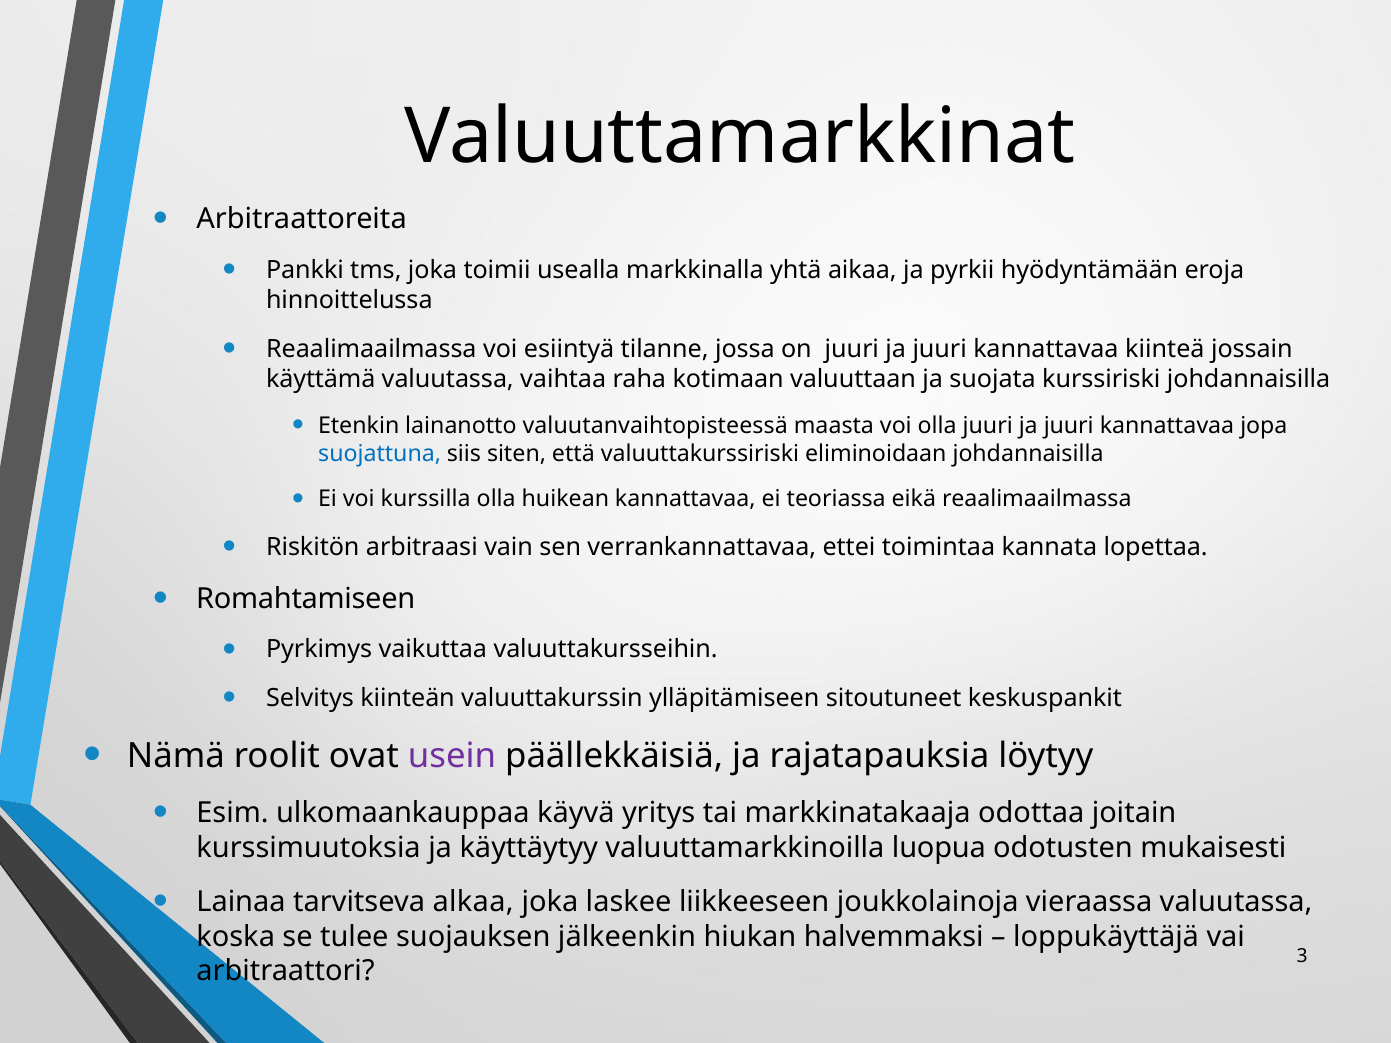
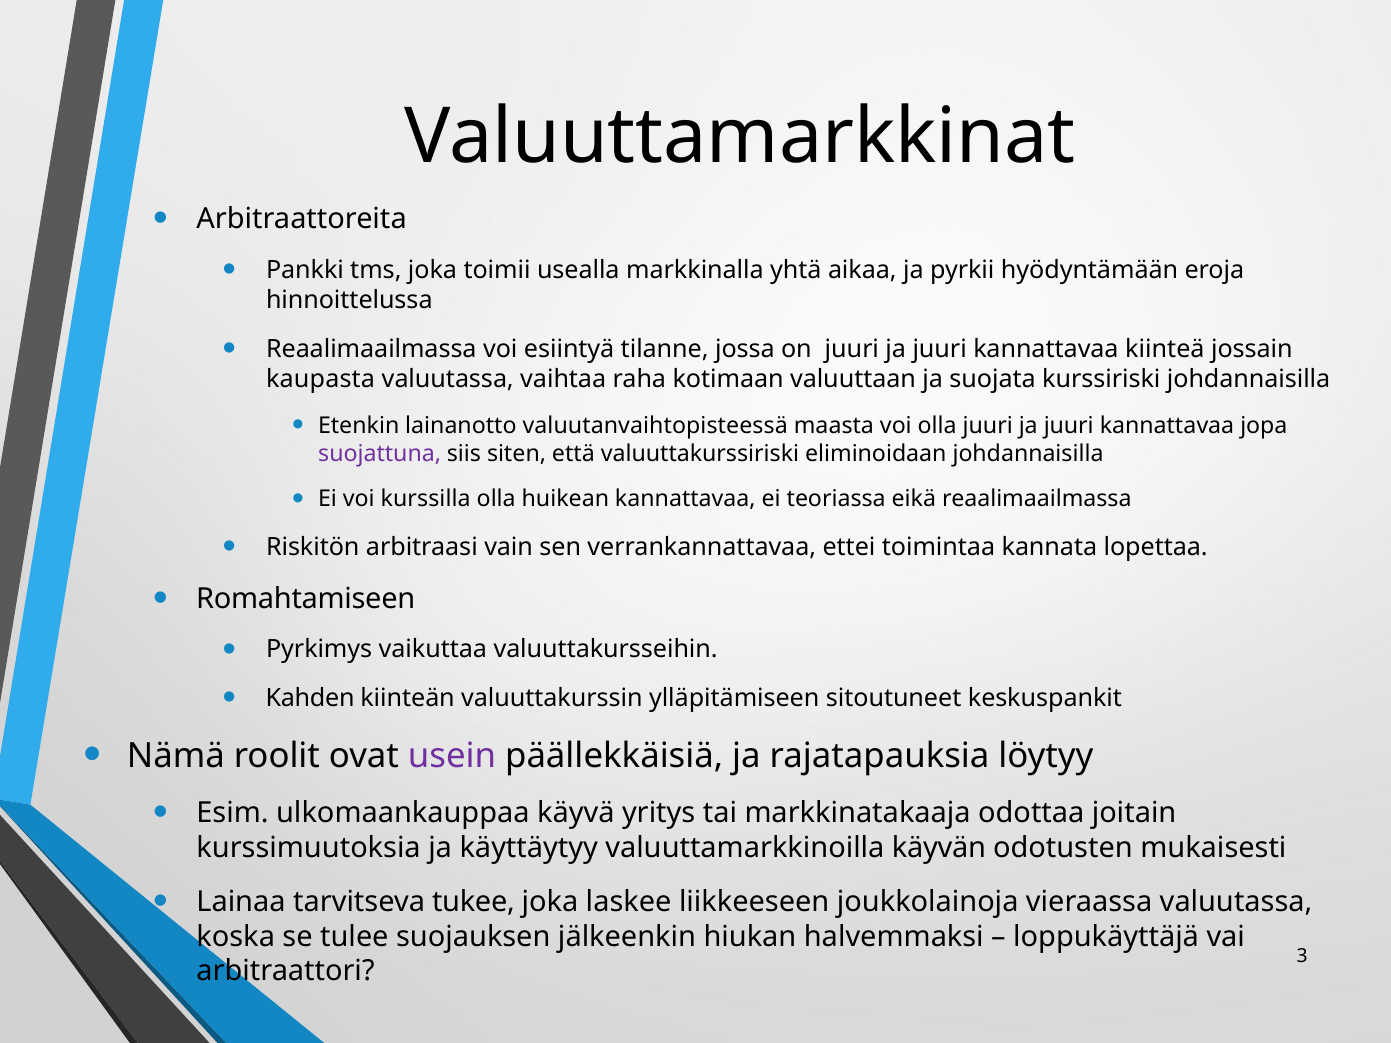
käyttämä: käyttämä -> kaupasta
suojattuna colour: blue -> purple
Selvitys: Selvitys -> Kahden
luopua: luopua -> käyvän
alkaa: alkaa -> tukee
